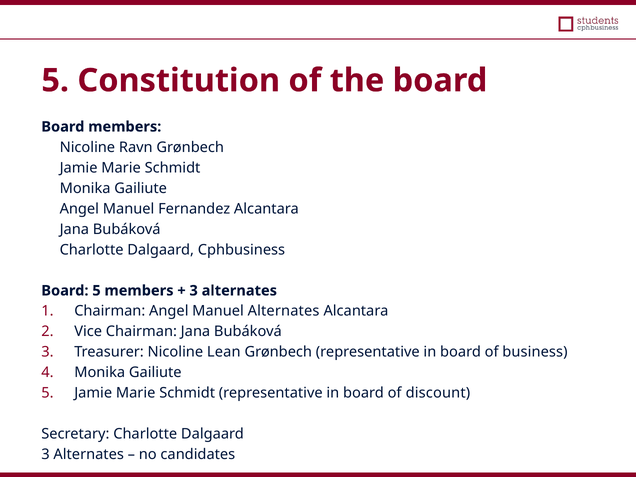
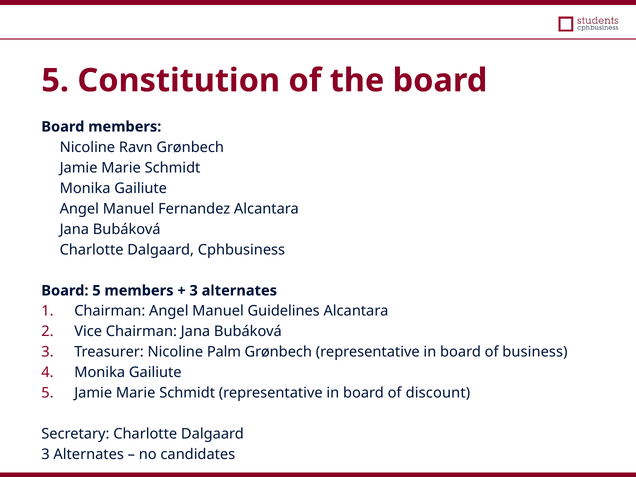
Manuel Alternates: Alternates -> Guidelines
Lean: Lean -> Palm
